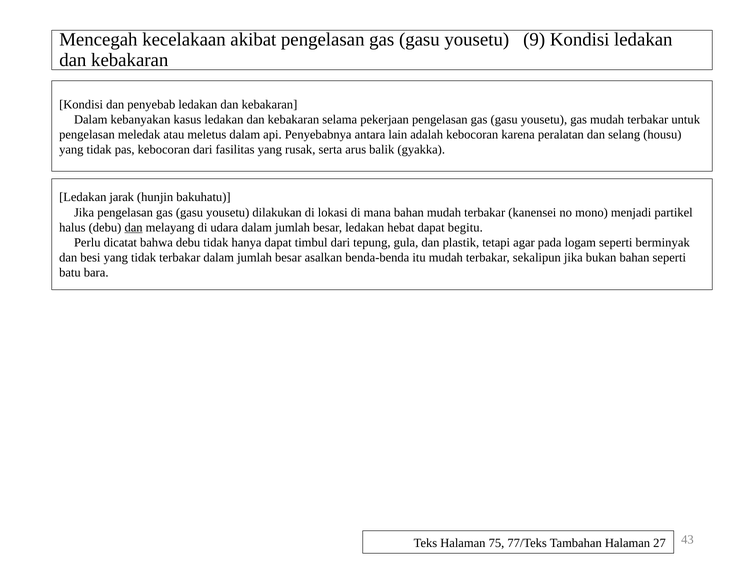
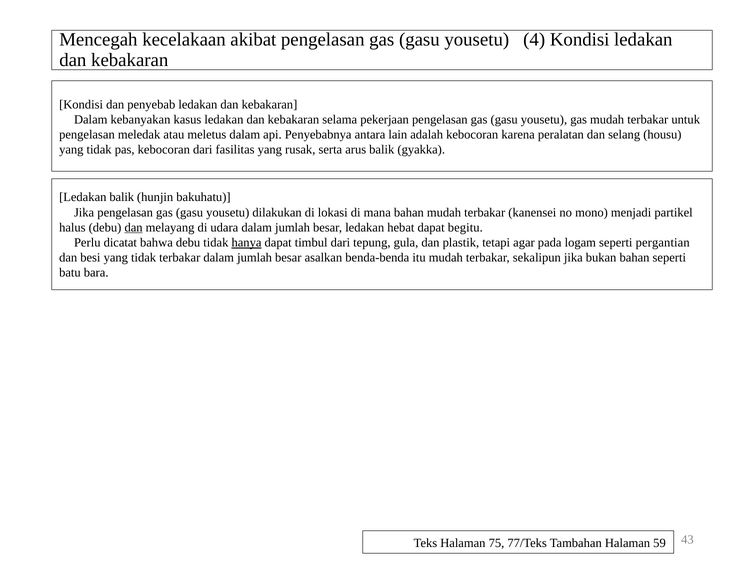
9: 9 -> 4
Ledakan jarak: jarak -> balik
hanya underline: none -> present
berminyak: berminyak -> pergantian
27: 27 -> 59
